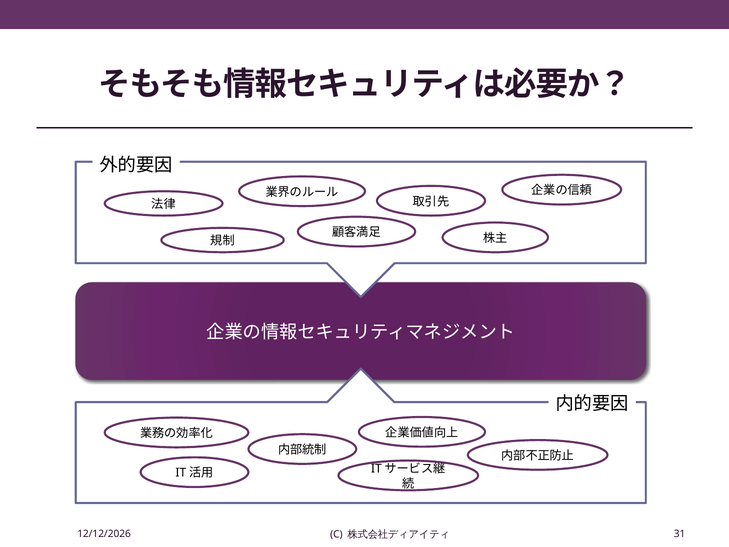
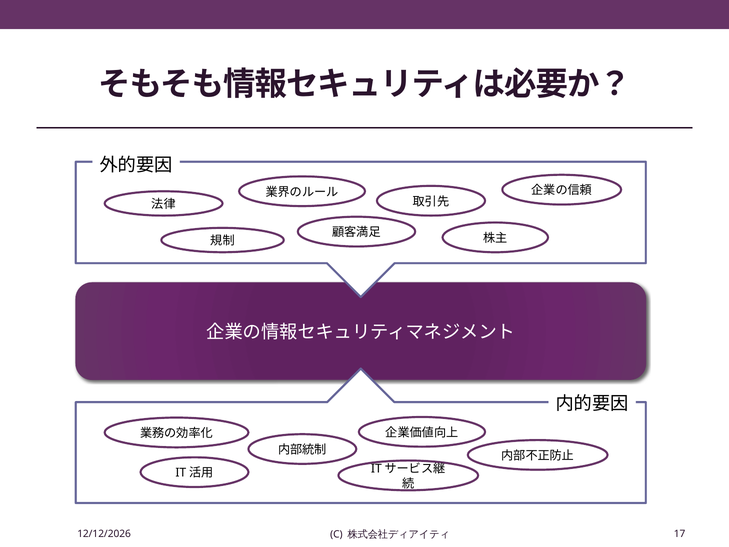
31: 31 -> 17
